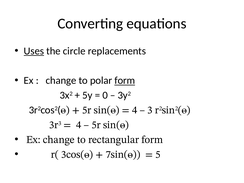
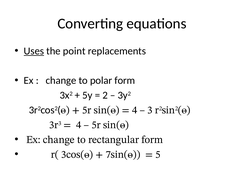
circle: circle -> point
form at (125, 81) underline: present -> none
0 at (105, 95): 0 -> 2
